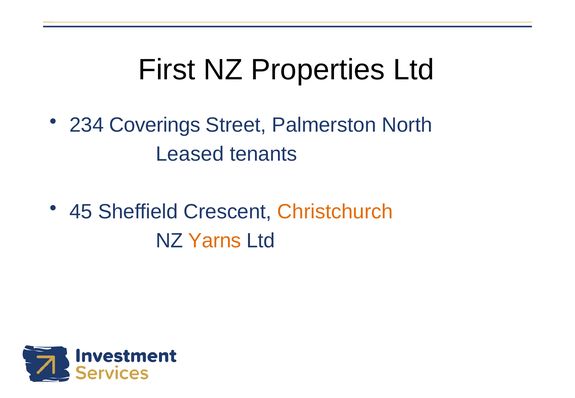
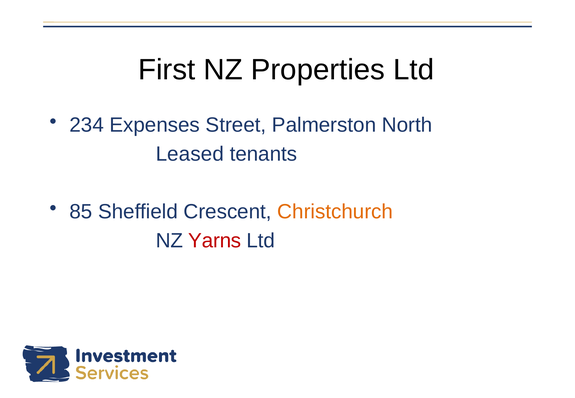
Coverings: Coverings -> Expenses
45: 45 -> 85
Yarns colour: orange -> red
